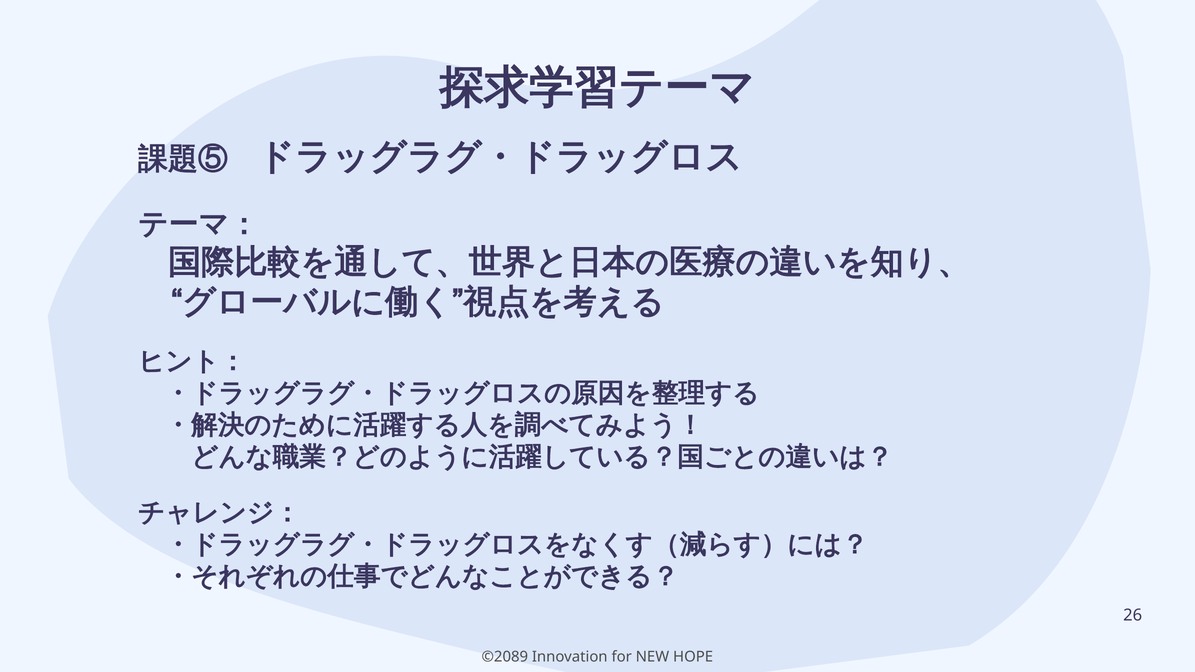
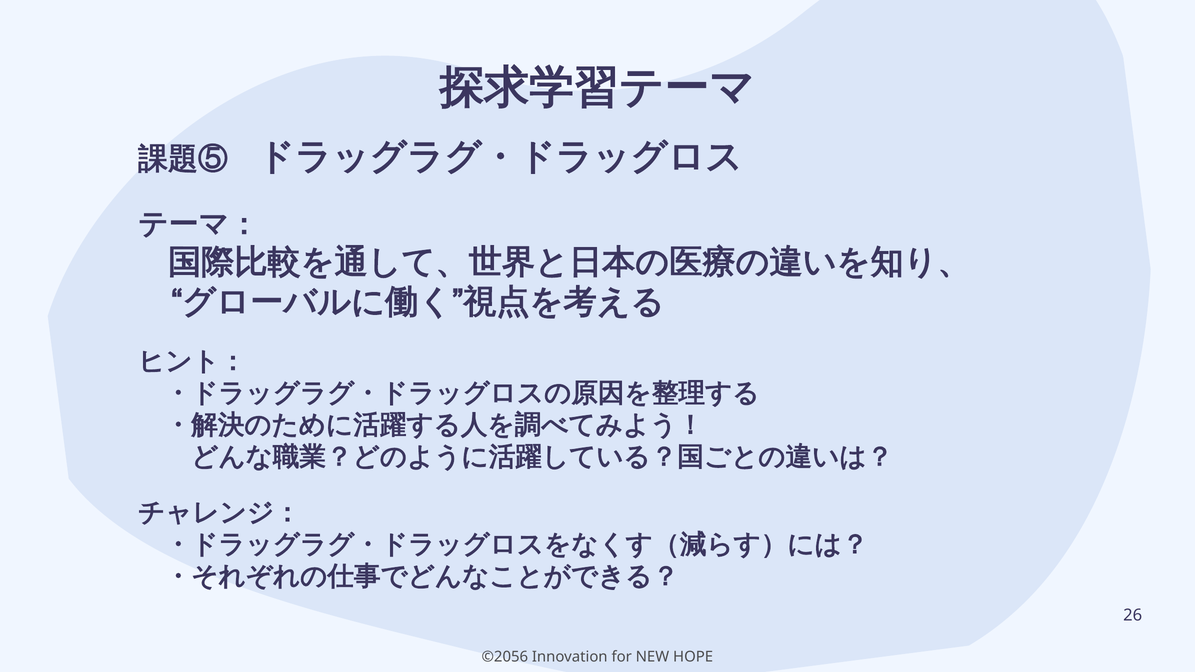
©2089: ©2089 -> ©2056
